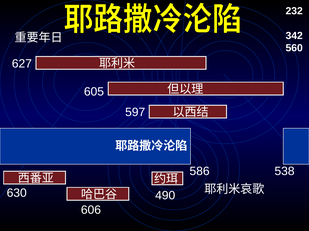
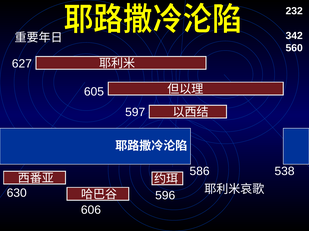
490: 490 -> 596
